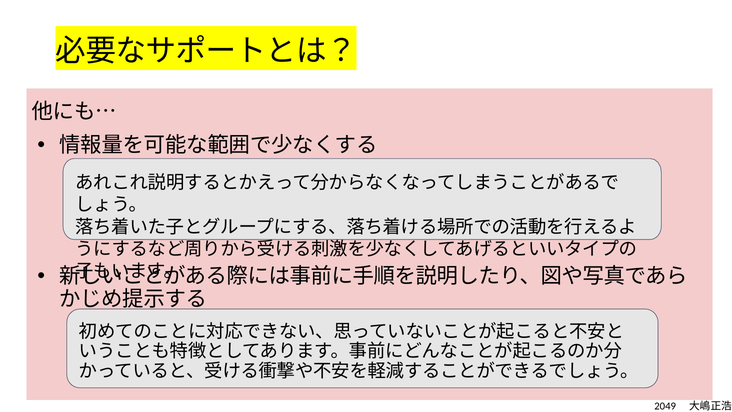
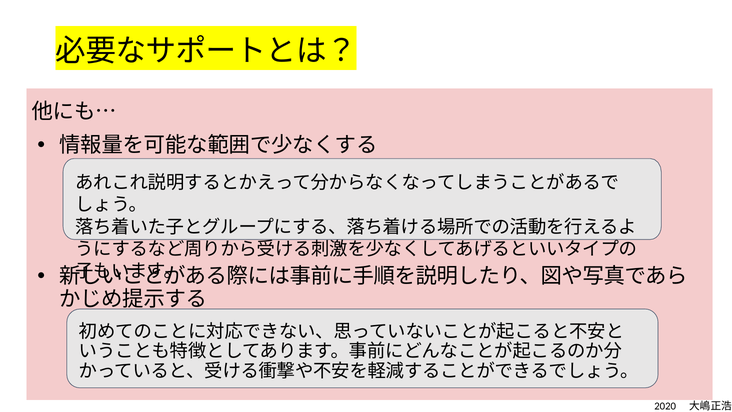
2049: 2049 -> 2020
